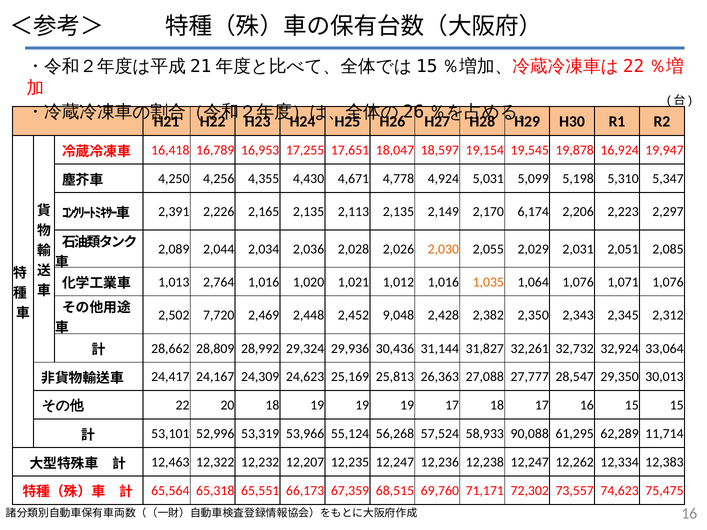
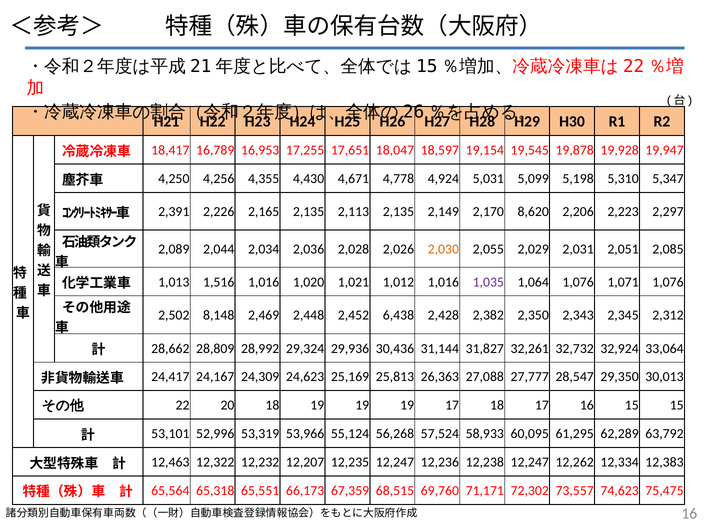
16,418: 16,418 -> 18,417
16,924: 16,924 -> 19,928
6,174: 6,174 -> 8,620
2,764: 2,764 -> 1,516
1,035 colour: orange -> purple
7,720: 7,720 -> 8,148
9,048: 9,048 -> 6,438
90,088: 90,088 -> 60,095
11,714: 11,714 -> 63,792
